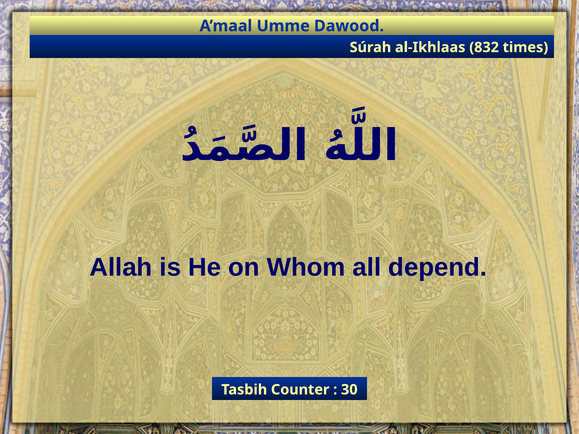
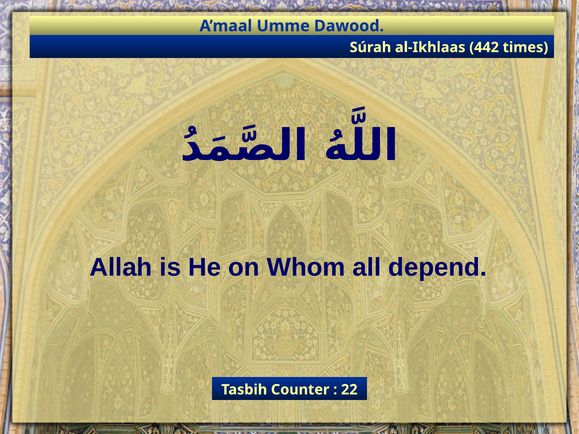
832: 832 -> 442
30: 30 -> 22
